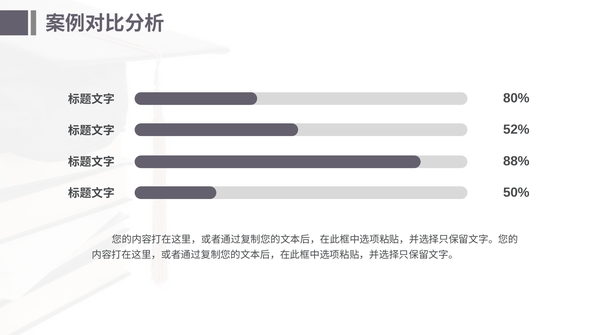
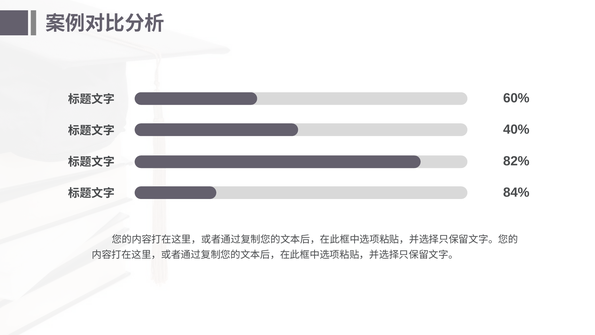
80%: 80% -> 60%
52%: 52% -> 40%
88%: 88% -> 82%
50%: 50% -> 84%
